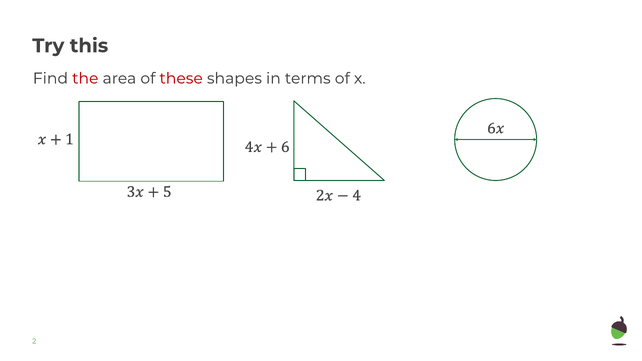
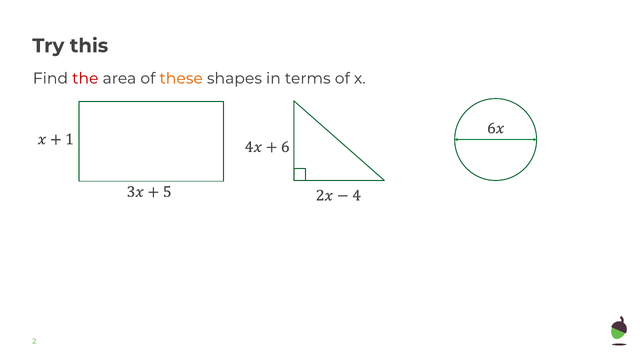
these colour: red -> orange
